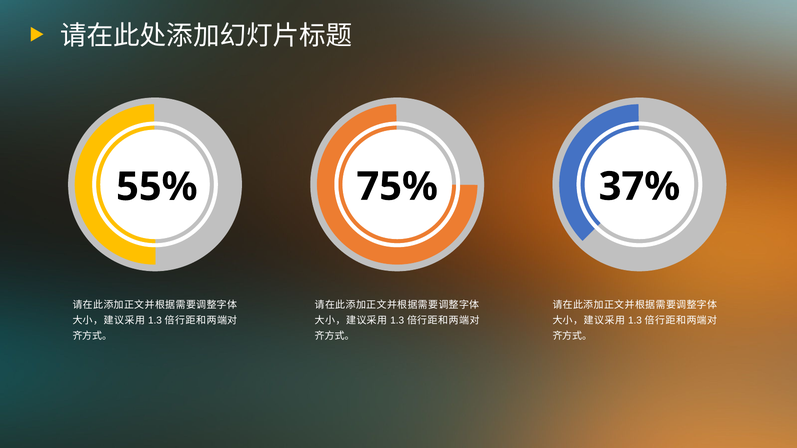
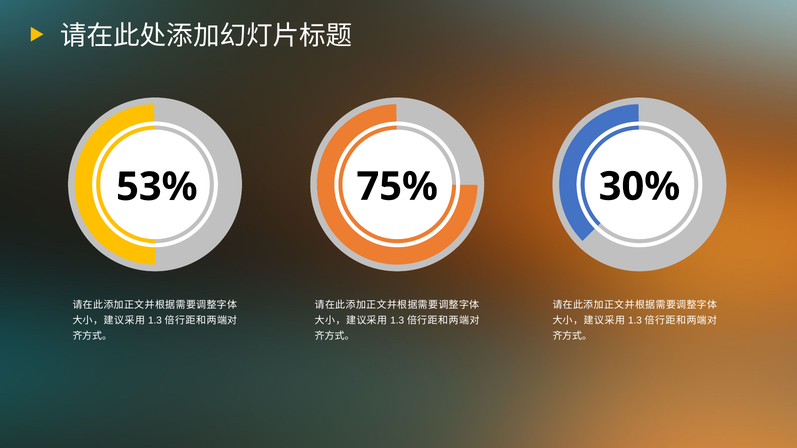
55%: 55% -> 53%
37%: 37% -> 30%
